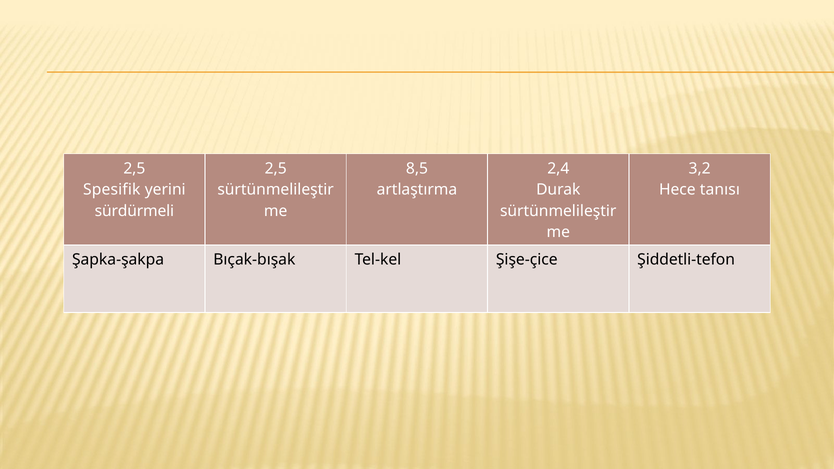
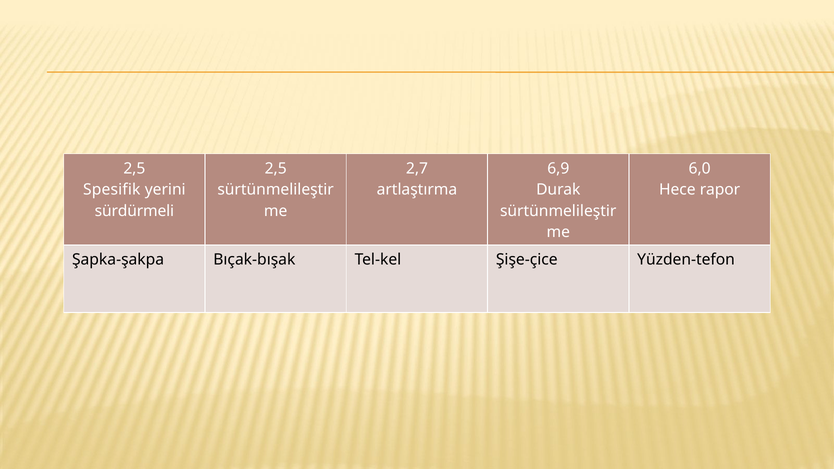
8,5: 8,5 -> 2,7
2,4: 2,4 -> 6,9
3,2: 3,2 -> 6,0
tanısı: tanısı -> rapor
Şiddetli-tefon: Şiddetli-tefon -> Yüzden-tefon
